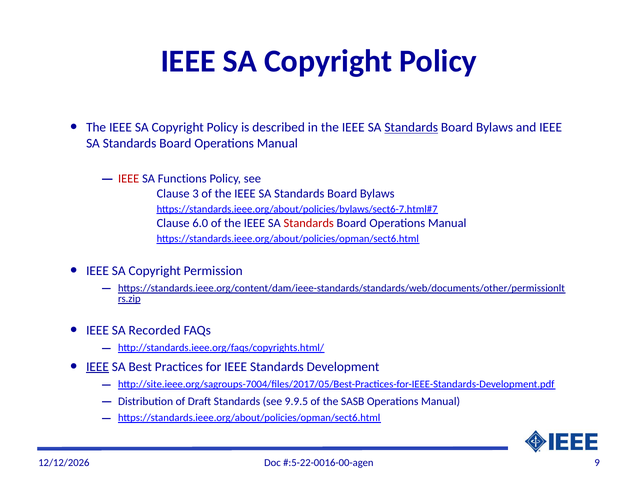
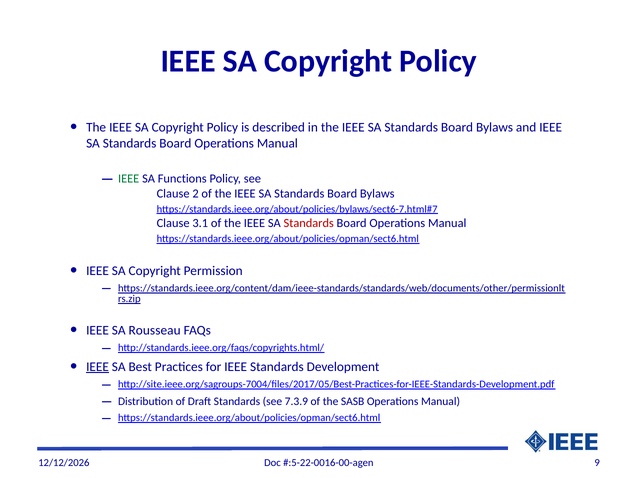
Standards at (411, 128) underline: present -> none
IEEE at (129, 179) colour: red -> green
3: 3 -> 2
6.0: 6.0 -> 3.1
Recorded: Recorded -> Rousseau
9.9.5: 9.9.5 -> 7.3.9
